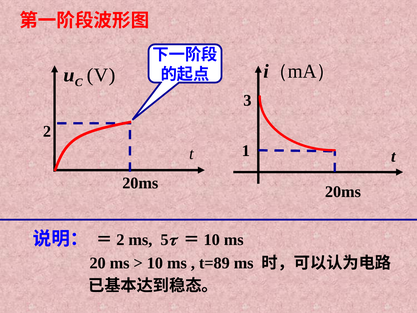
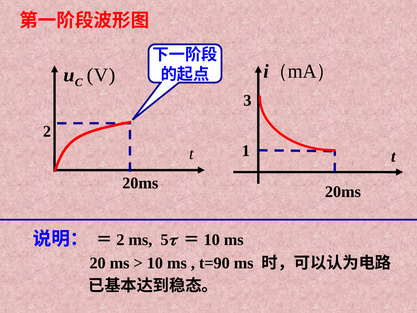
t=89: t=89 -> t=90
